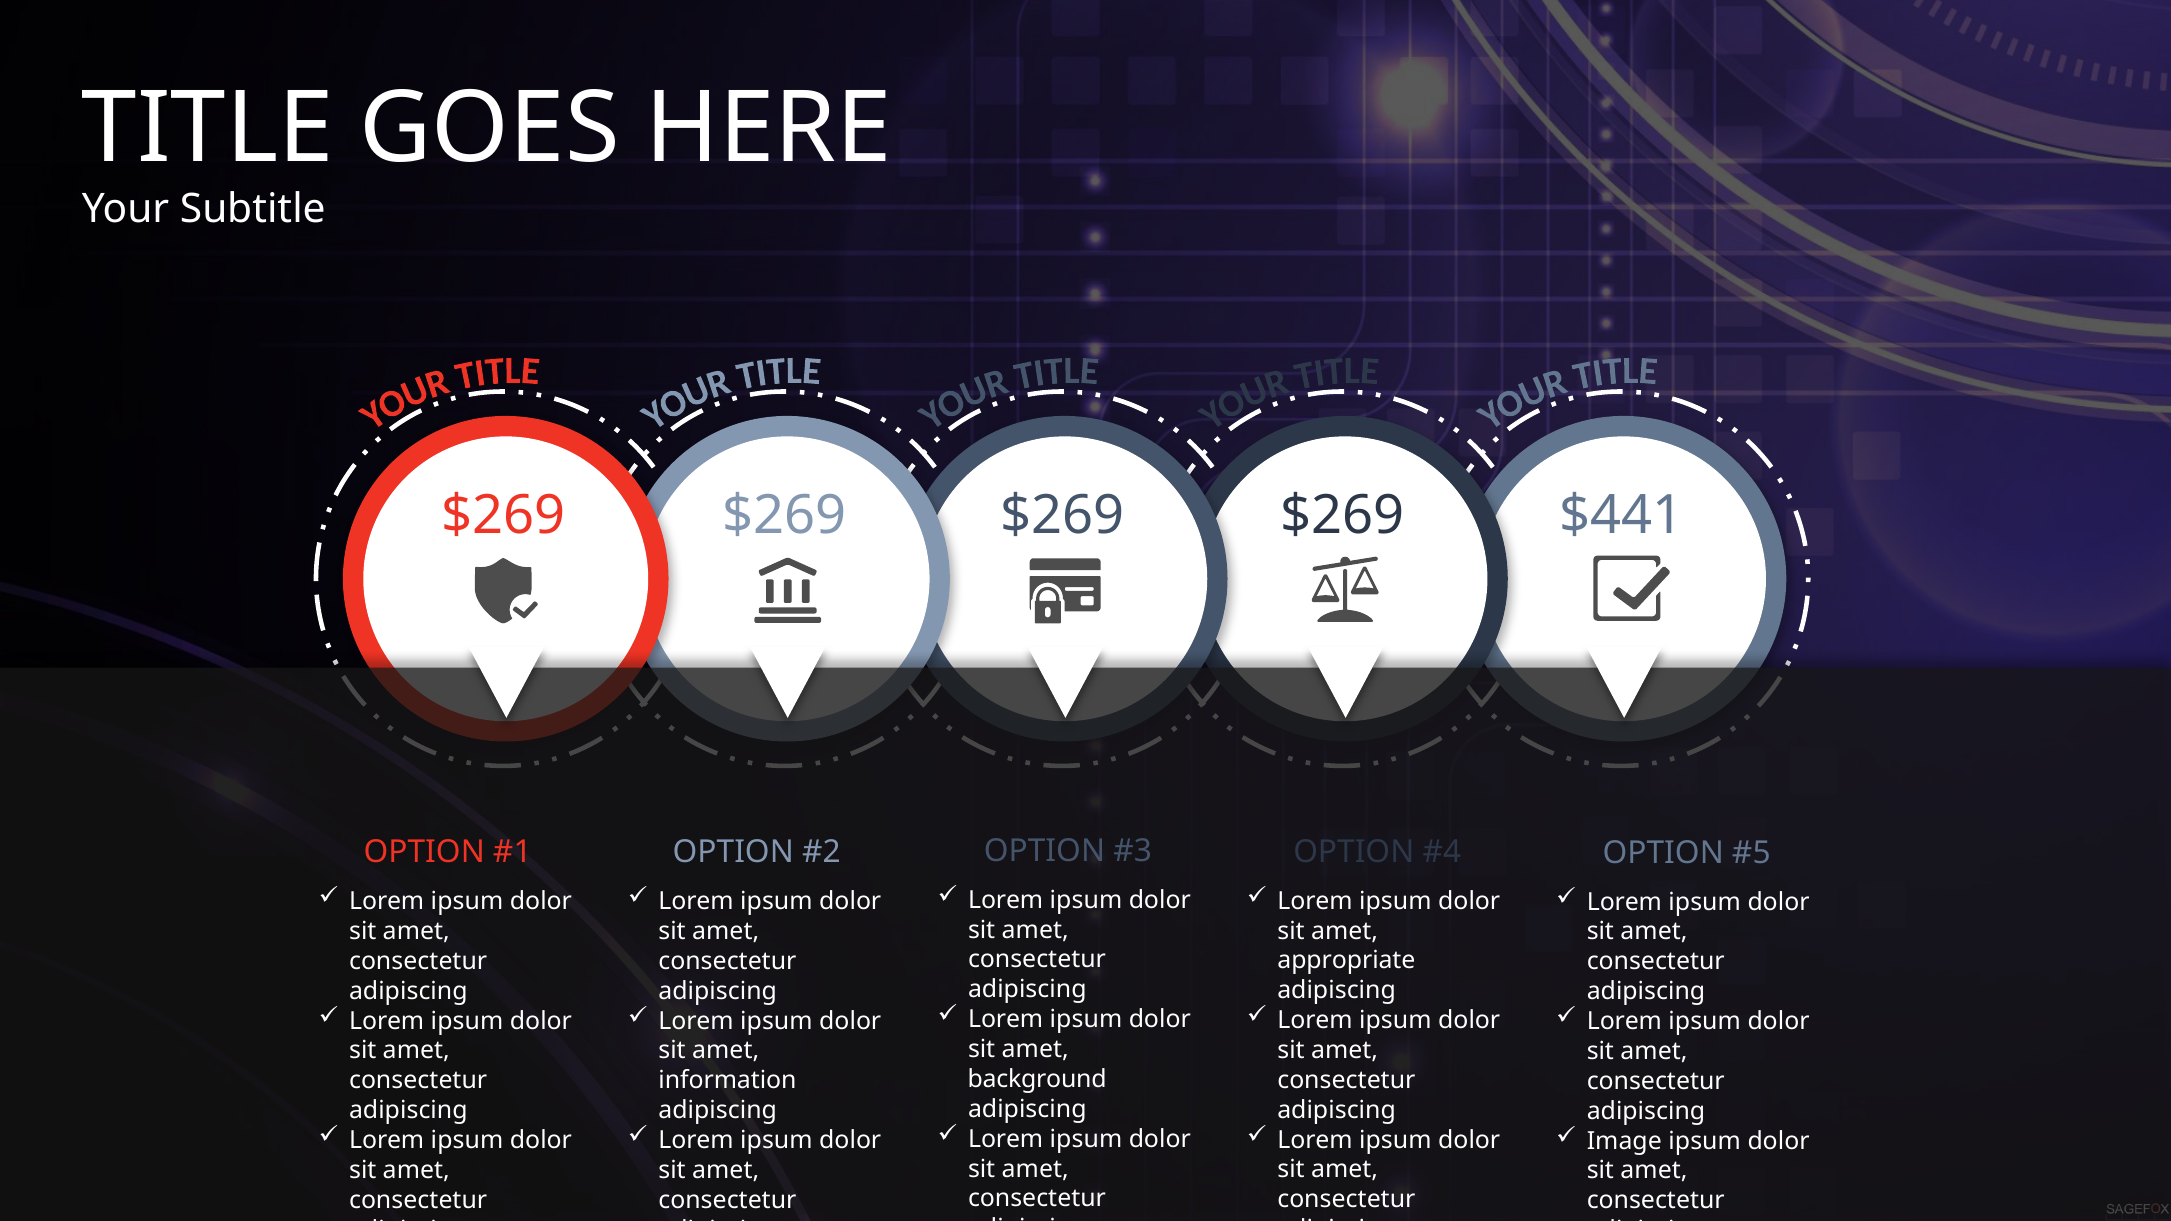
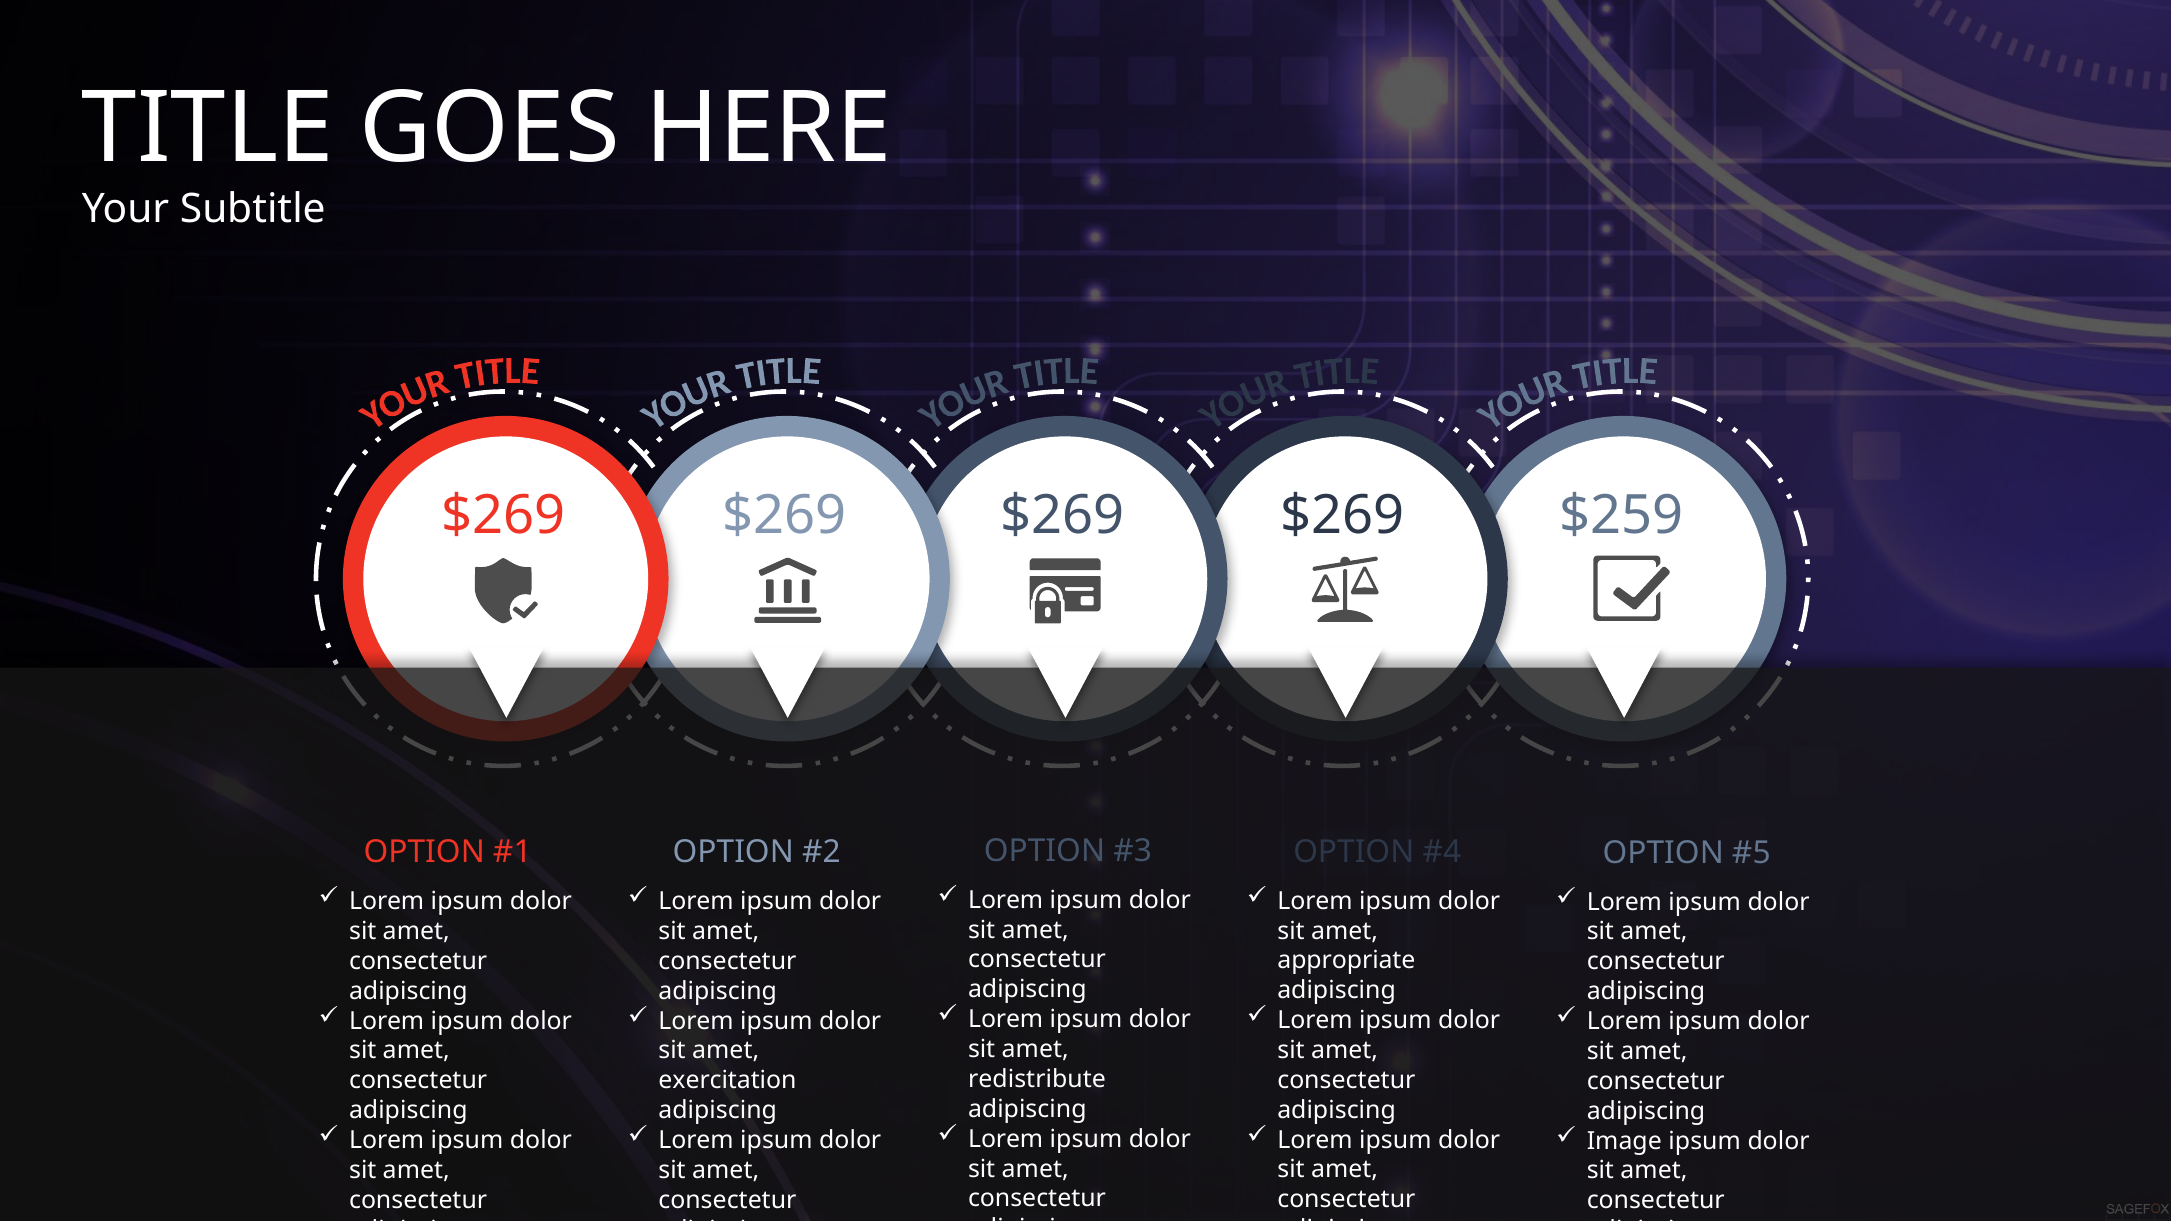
$441: $441 -> $259
background: background -> redistribute
information: information -> exercitation
